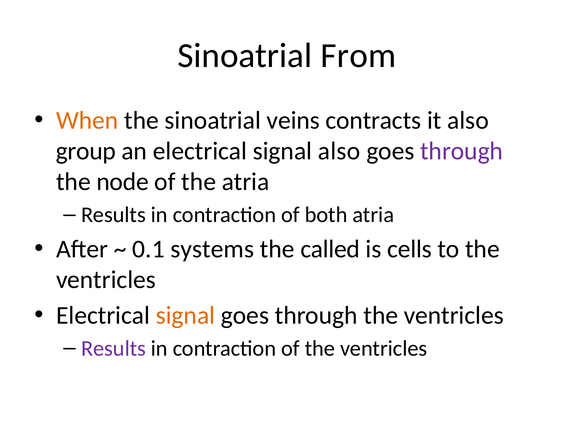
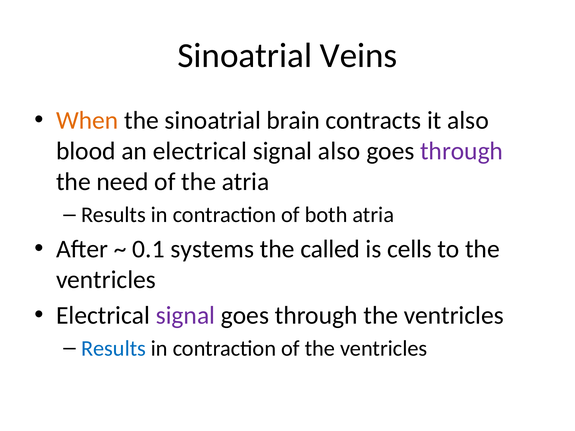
From: From -> Veins
veins: veins -> brain
group: group -> blood
node: node -> need
signal at (185, 316) colour: orange -> purple
Results at (114, 349) colour: purple -> blue
